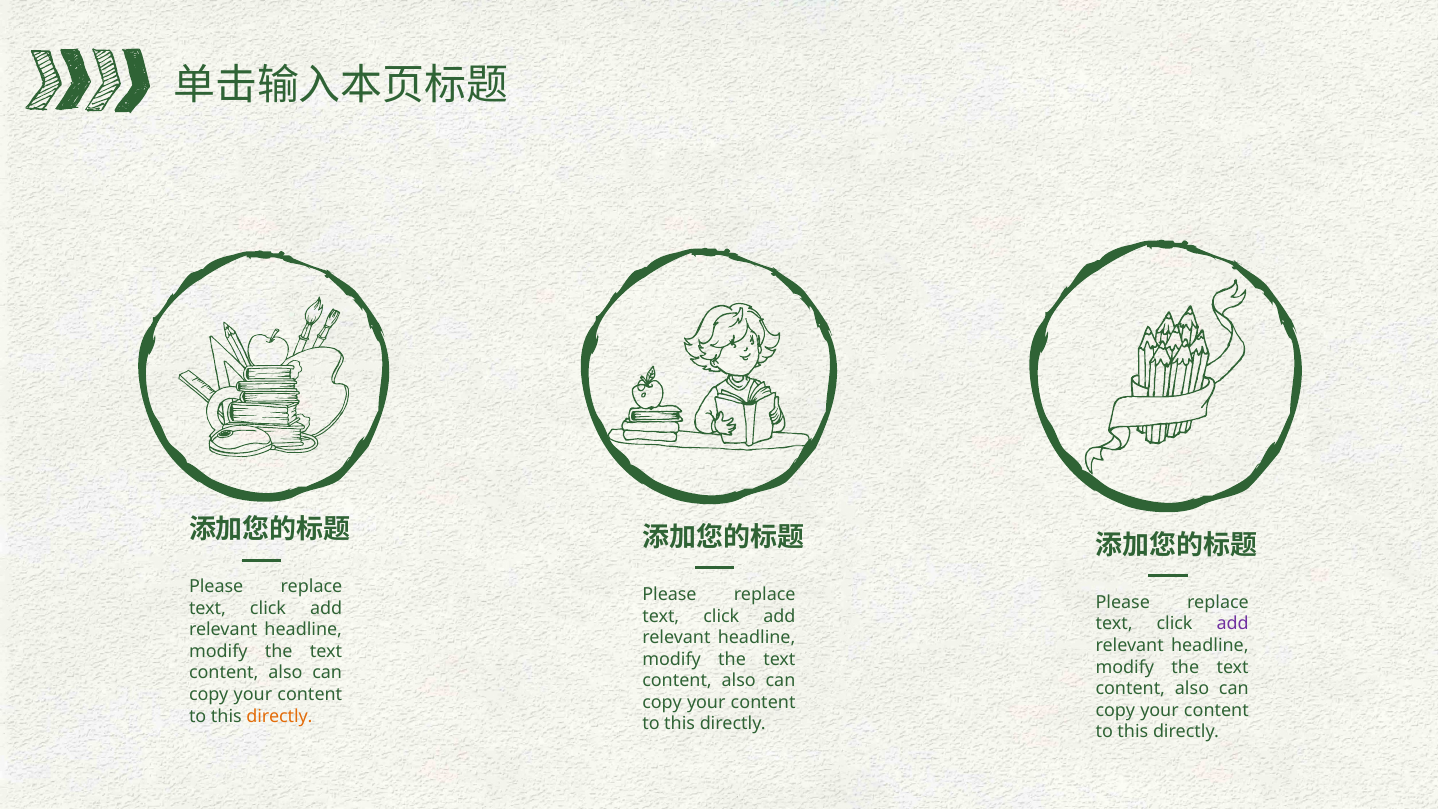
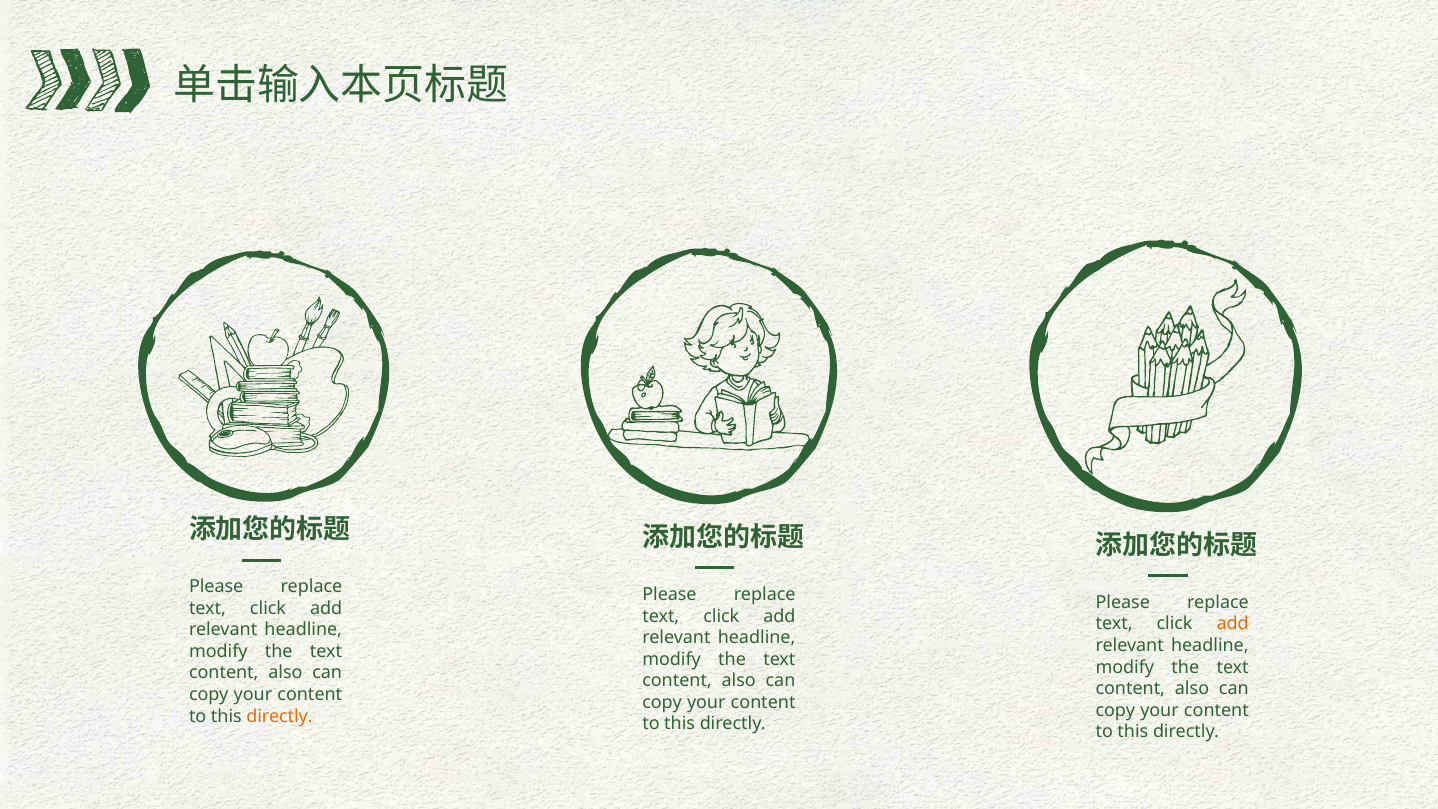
add at (1233, 624) colour: purple -> orange
